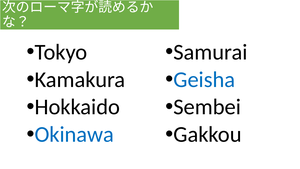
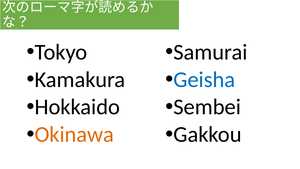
Okinawa colour: blue -> orange
